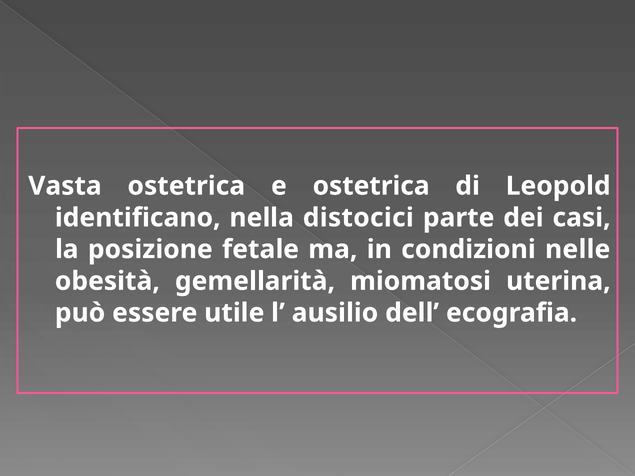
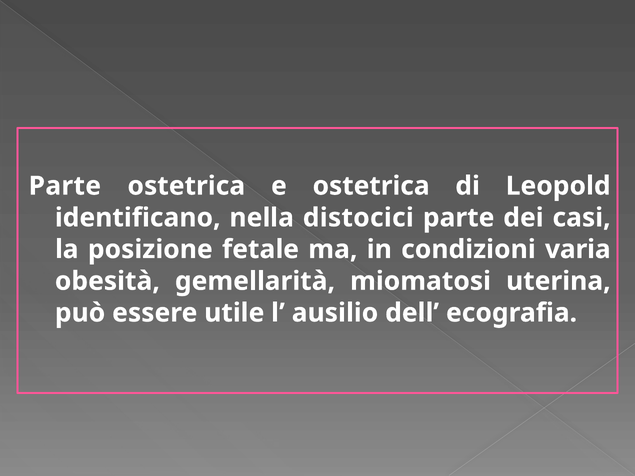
Vasta at (65, 186): Vasta -> Parte
nelle: nelle -> varia
